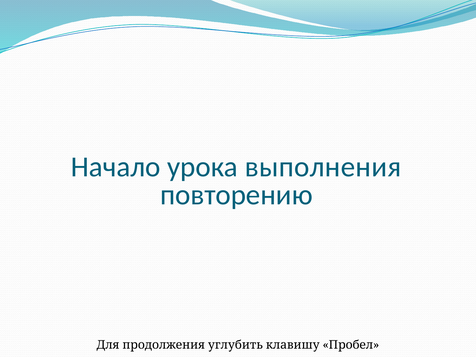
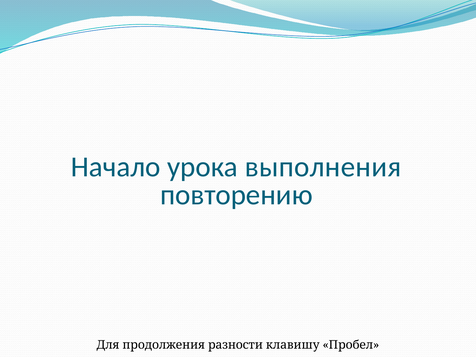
углубить: углубить -> разности
